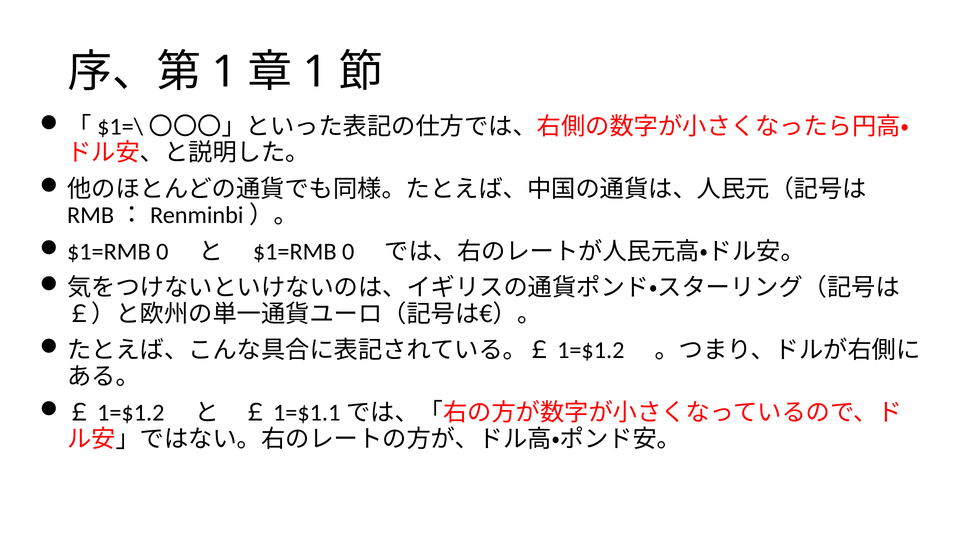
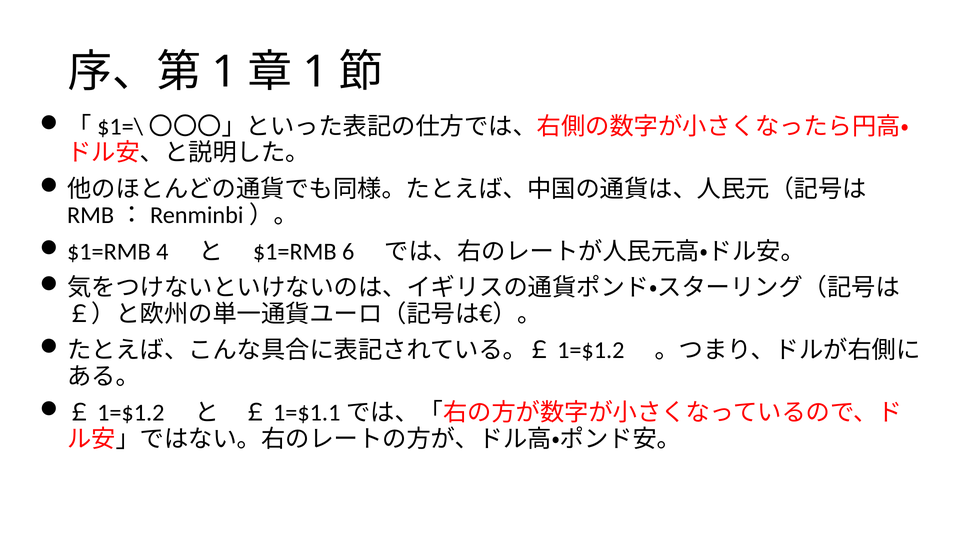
0 at (162, 251): 0 -> 4
0 at (348, 251): 0 -> 6
